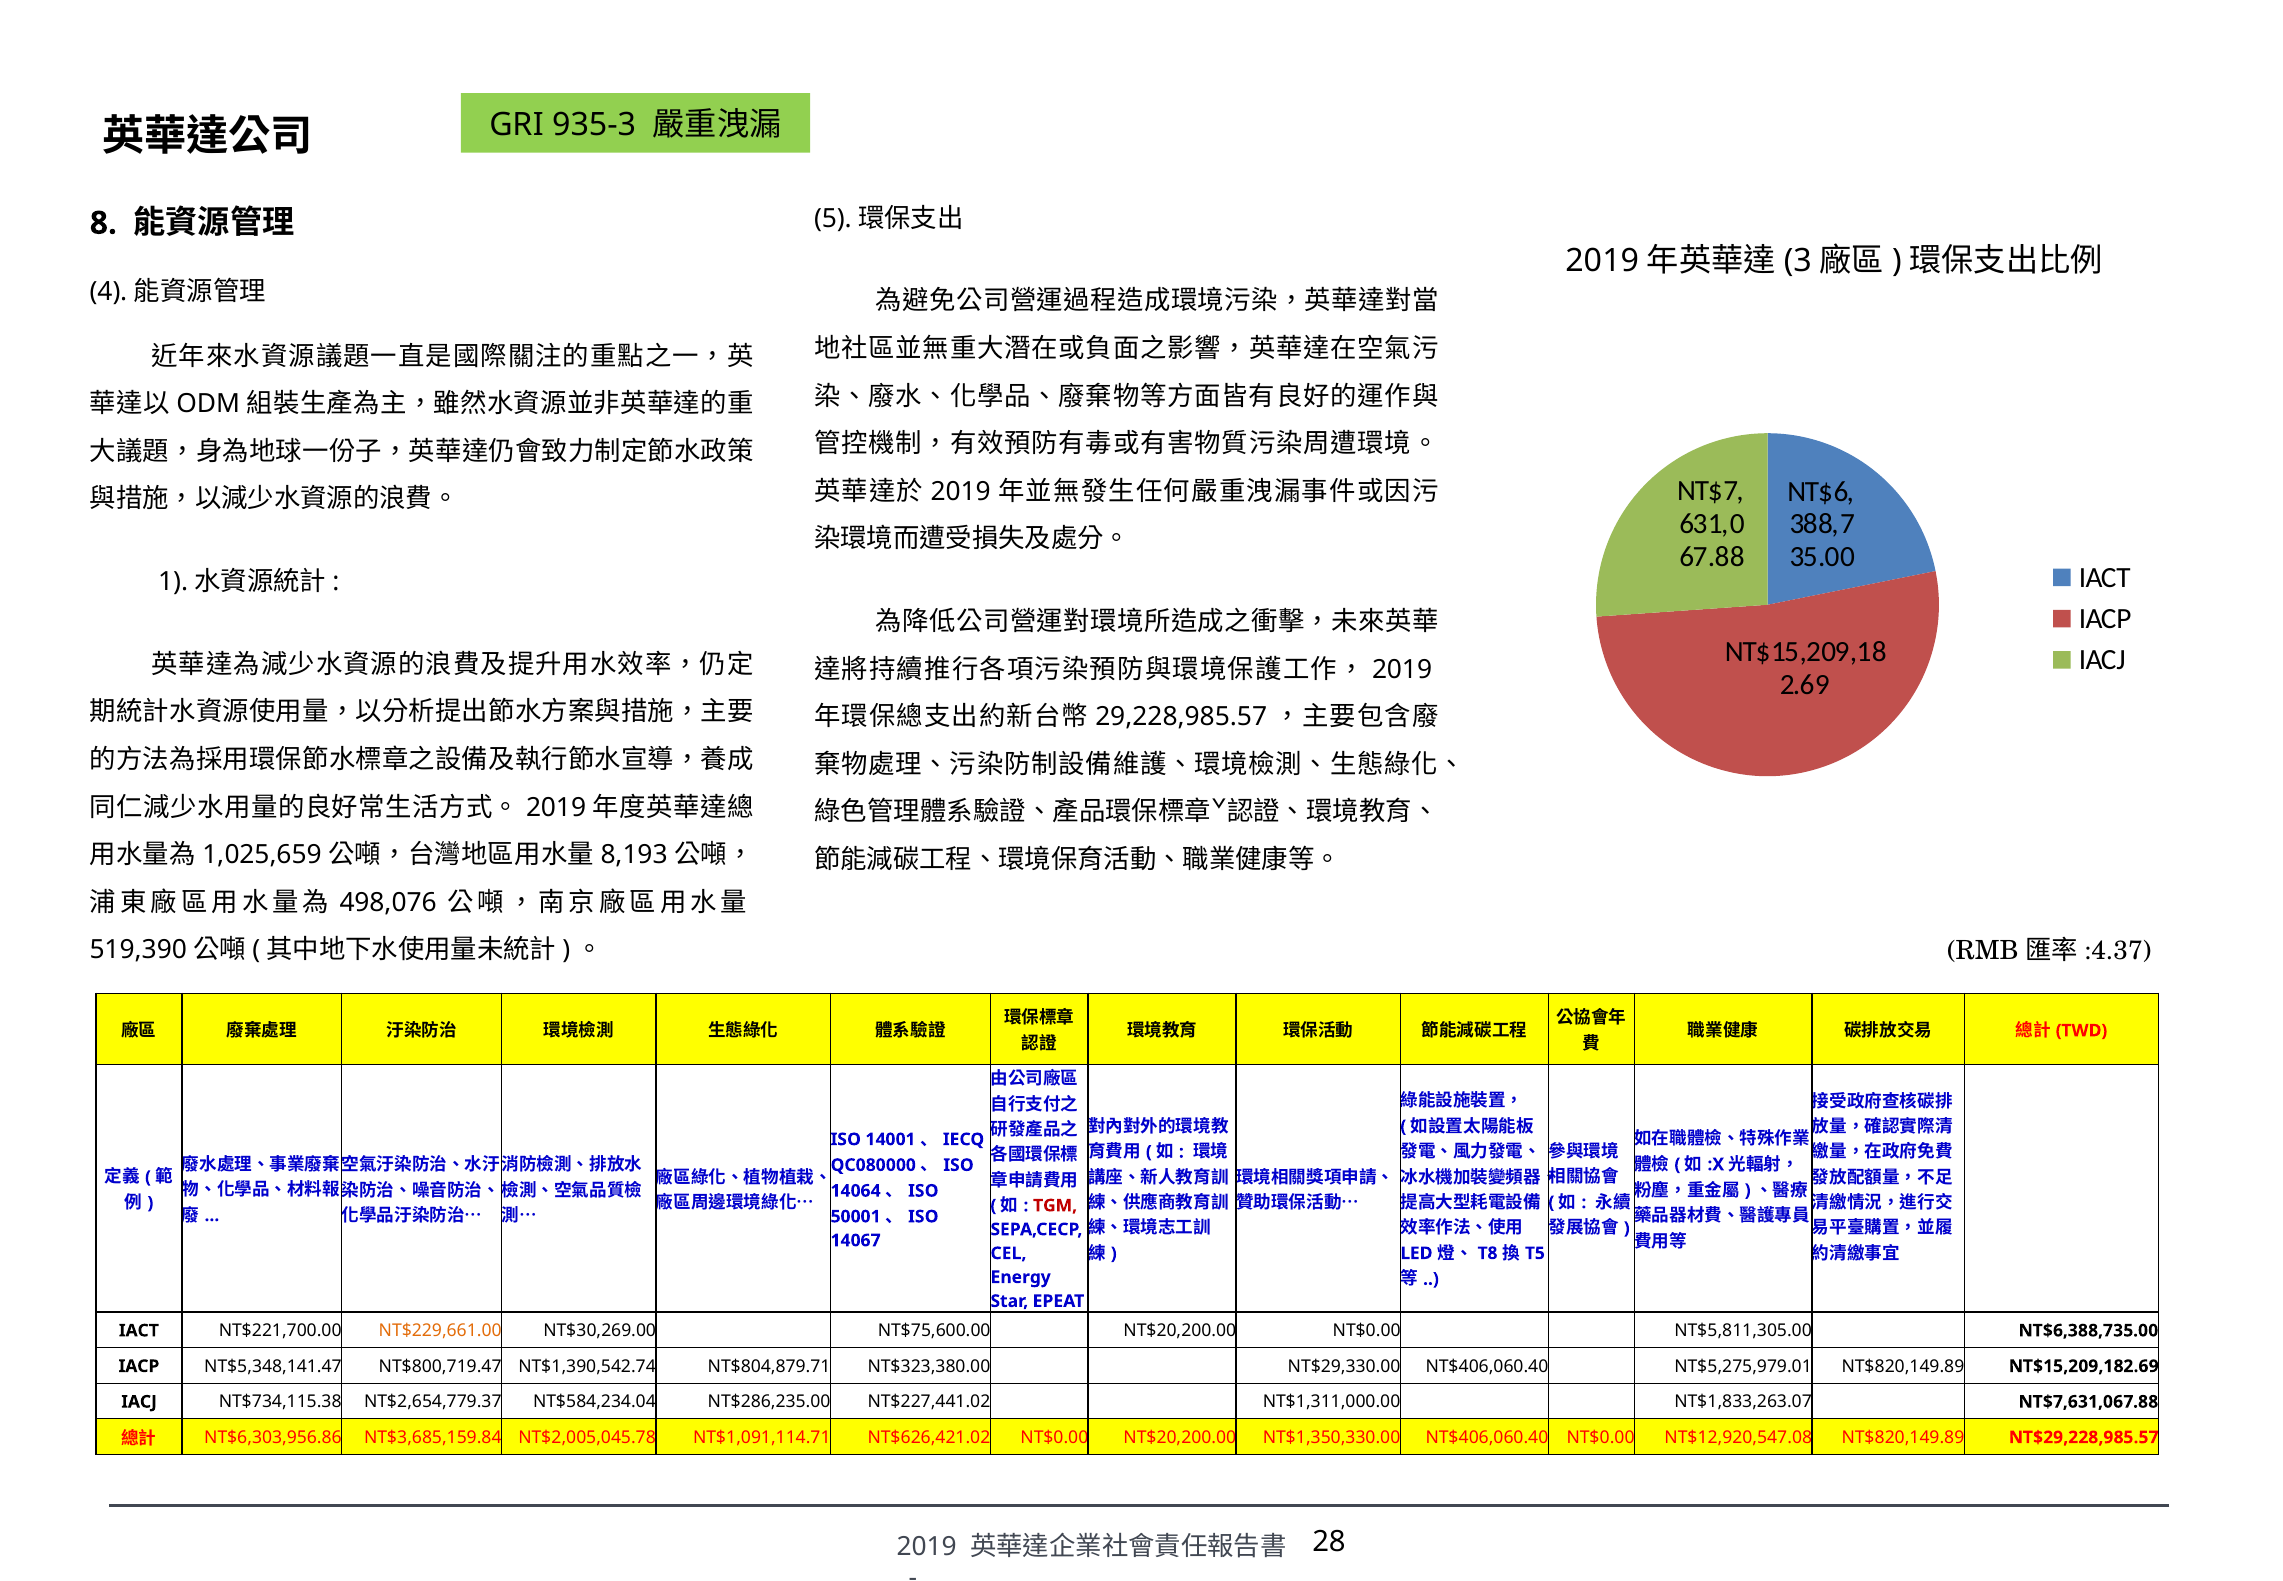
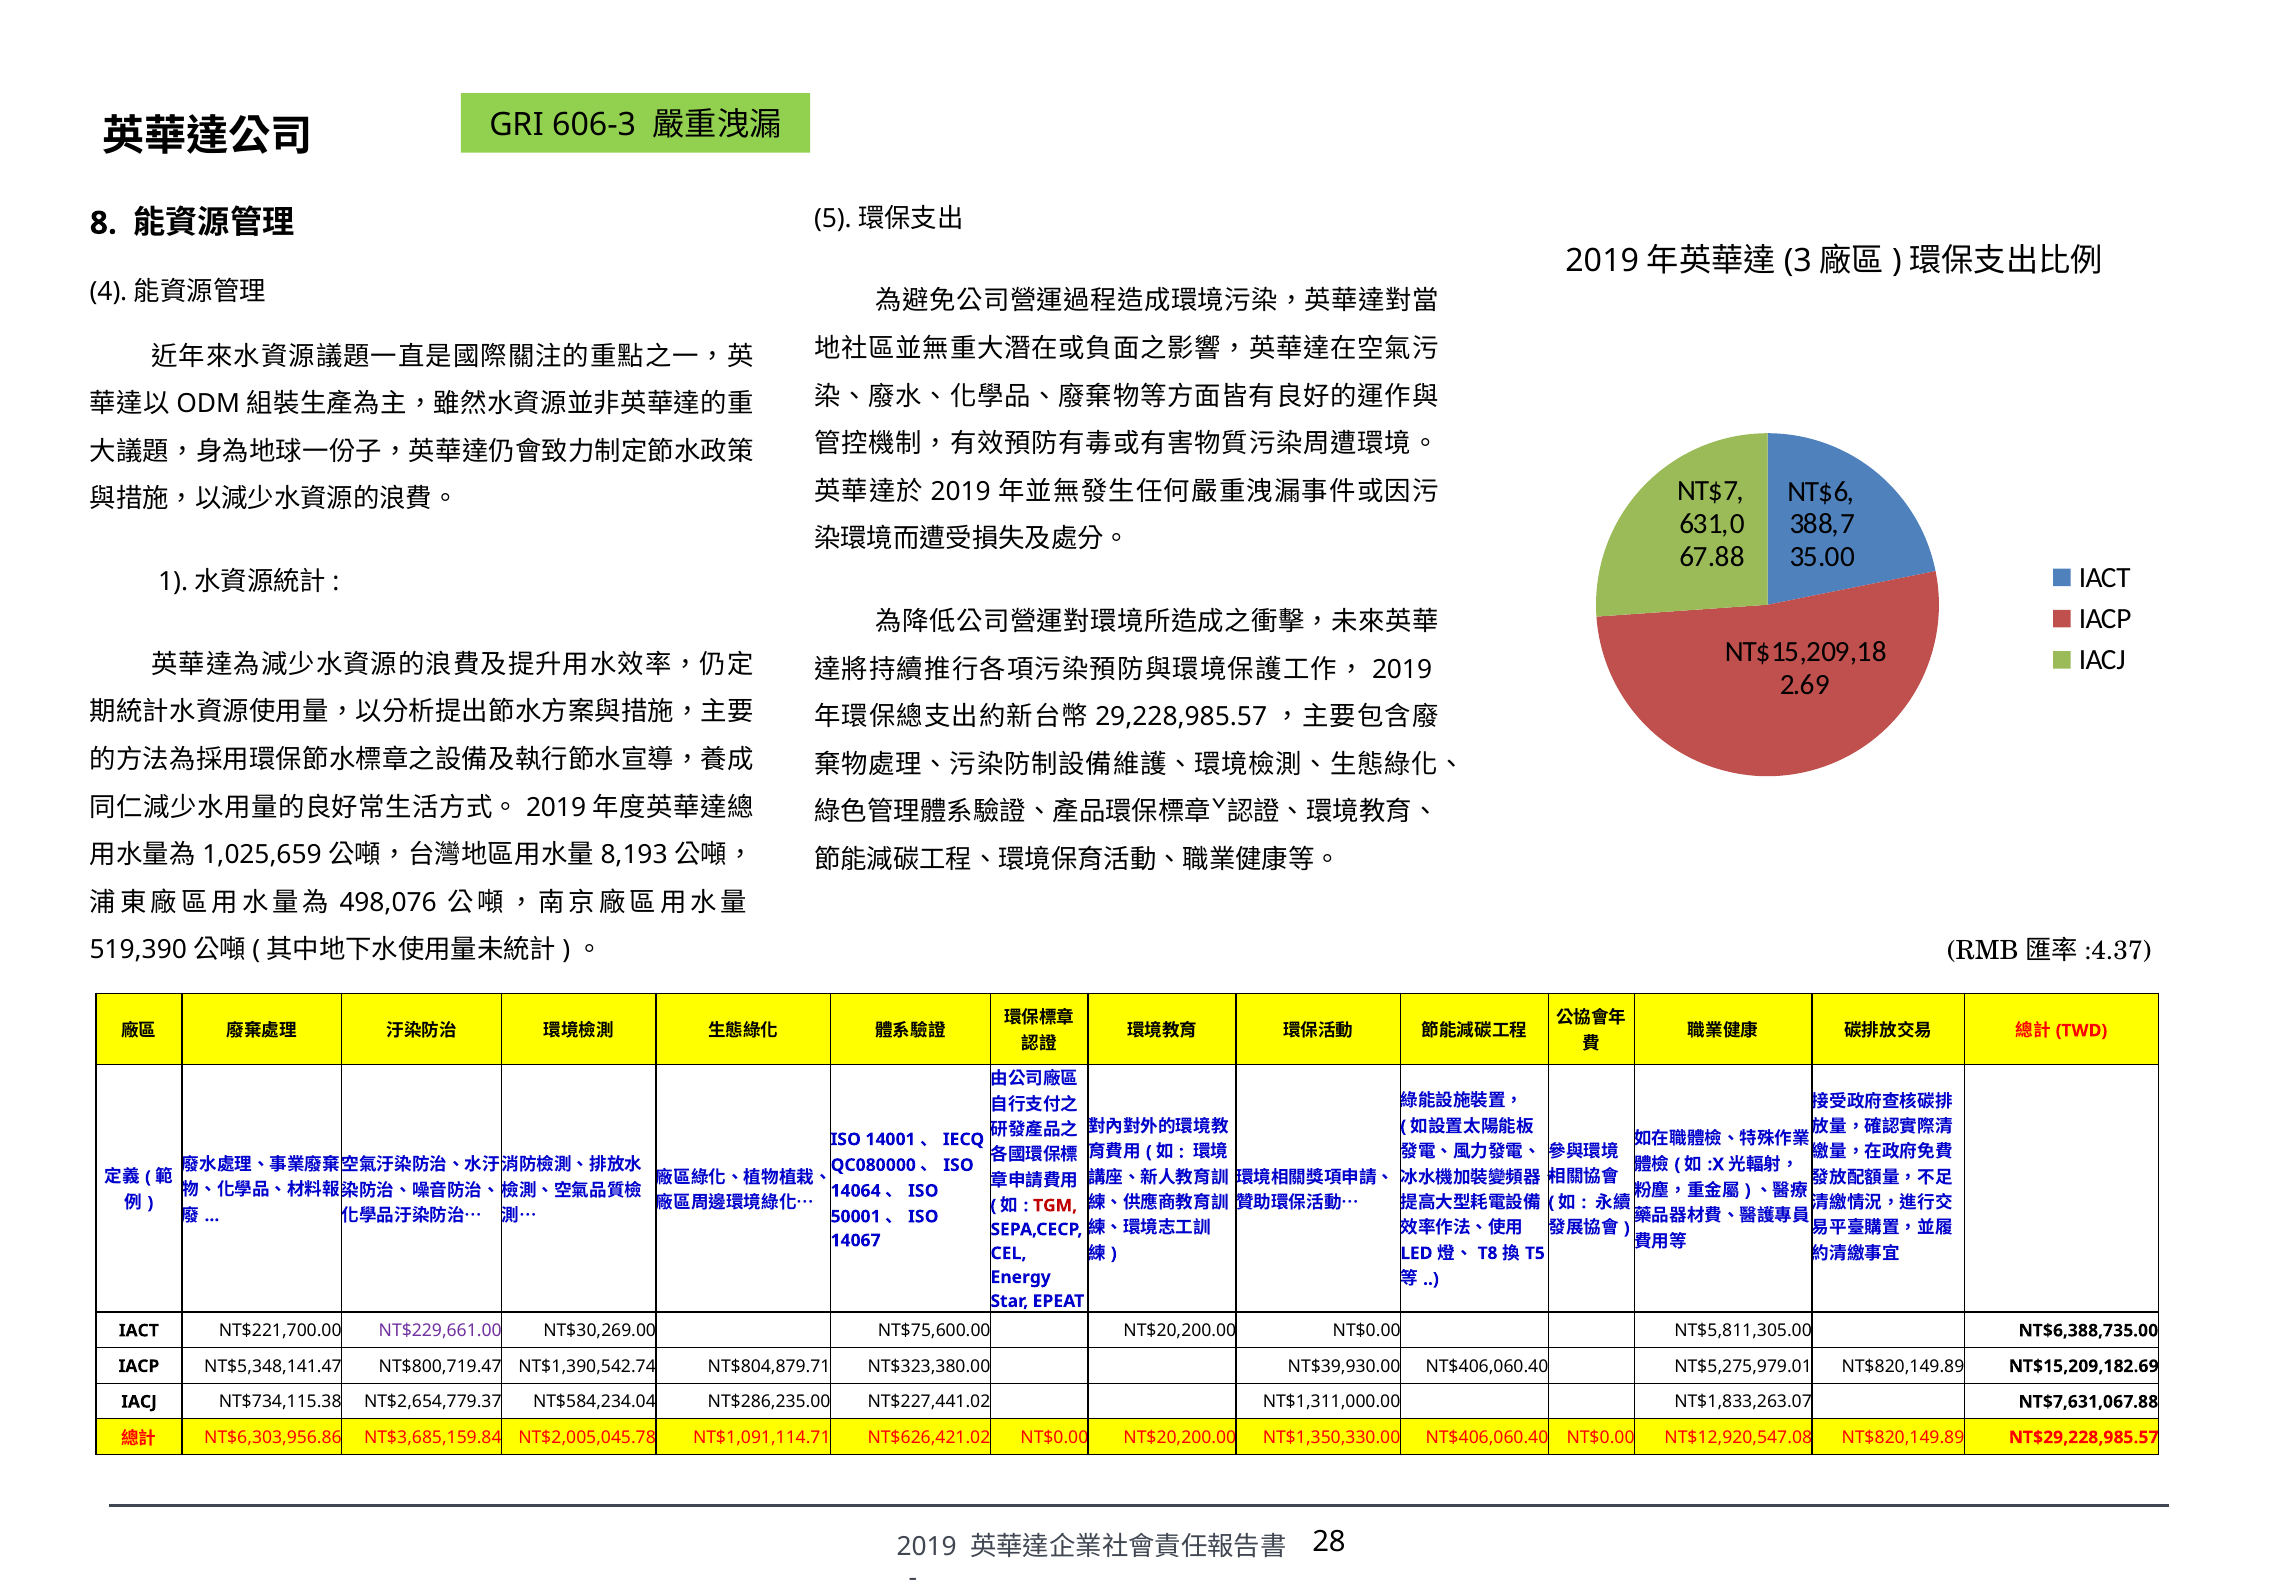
935-3: 935-3 -> 606-3
NT$229,661.00 colour: orange -> purple
NT$29,330.00: NT$29,330.00 -> NT$39,930.00
